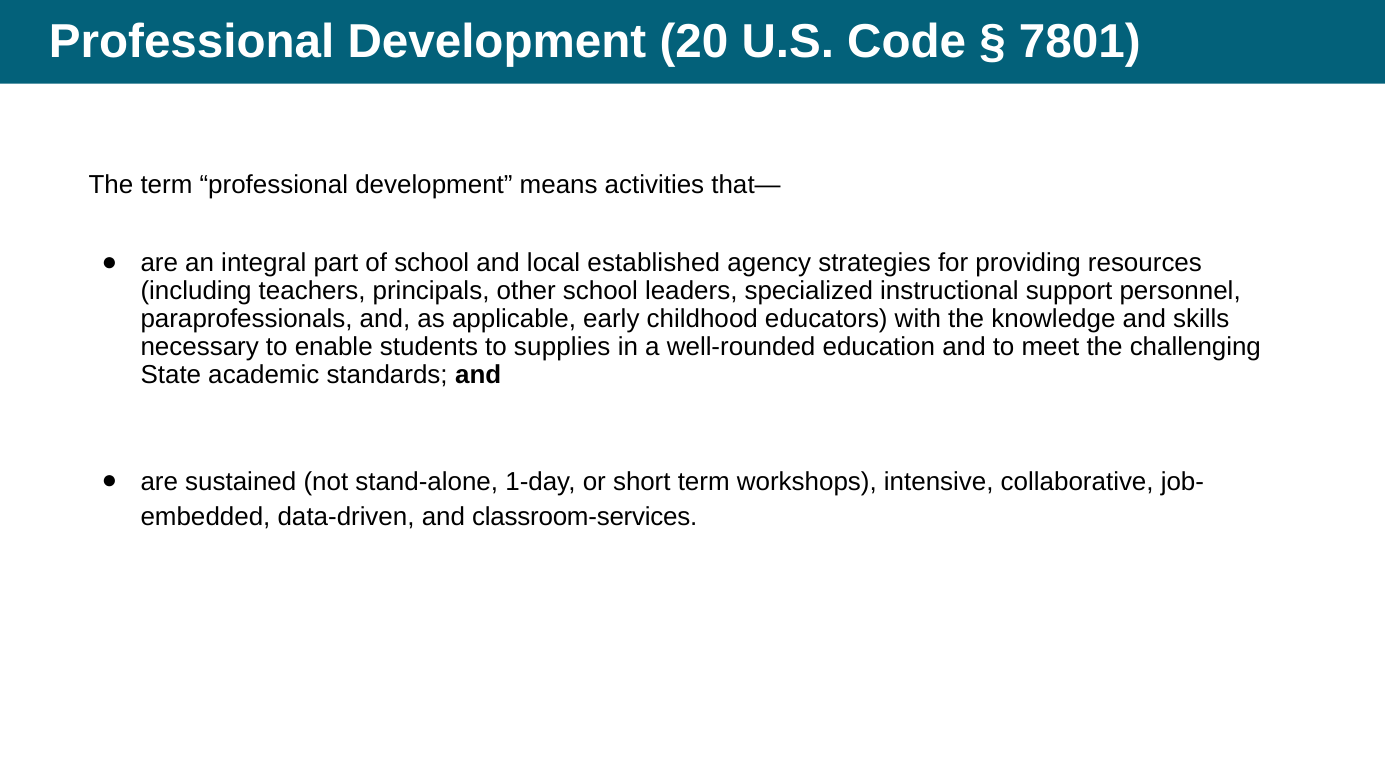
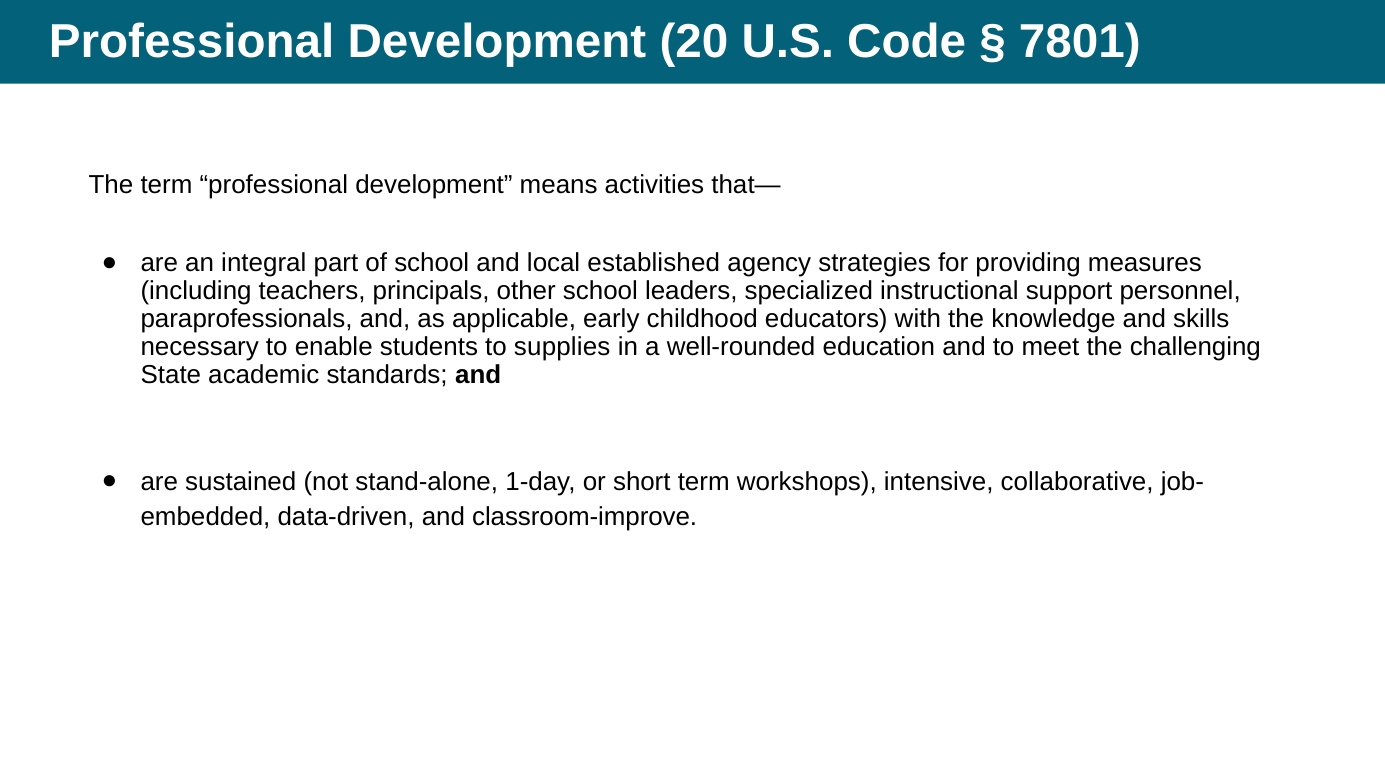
resources: resources -> measures
classroom-services: classroom-services -> classroom-improve
